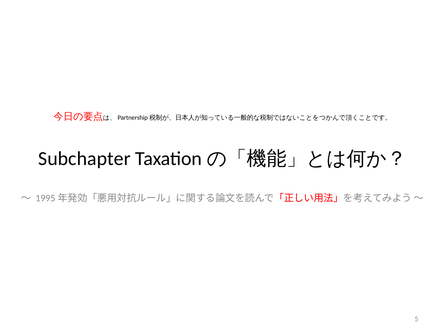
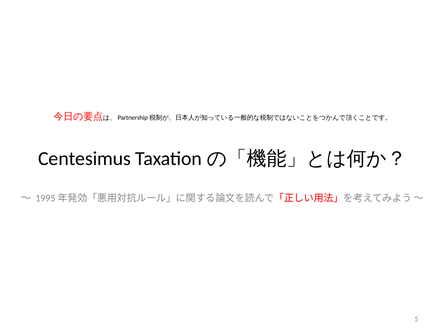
Subchapter: Subchapter -> Centesimus
